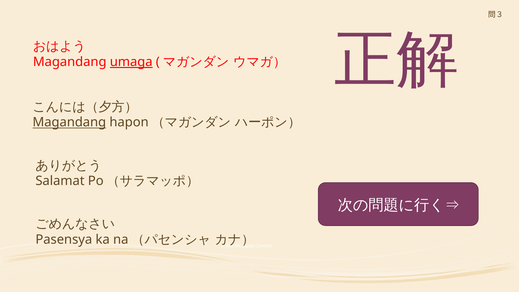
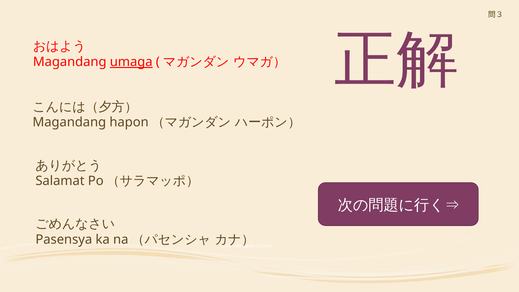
Magandang at (69, 122) underline: present -> none
